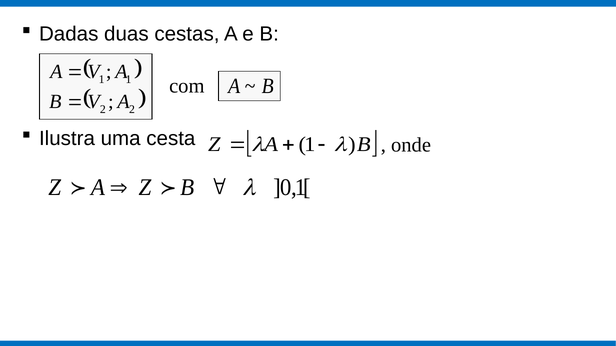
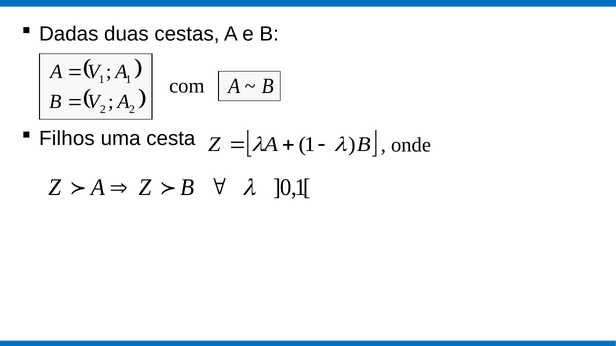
Ilustra: Ilustra -> Filhos
